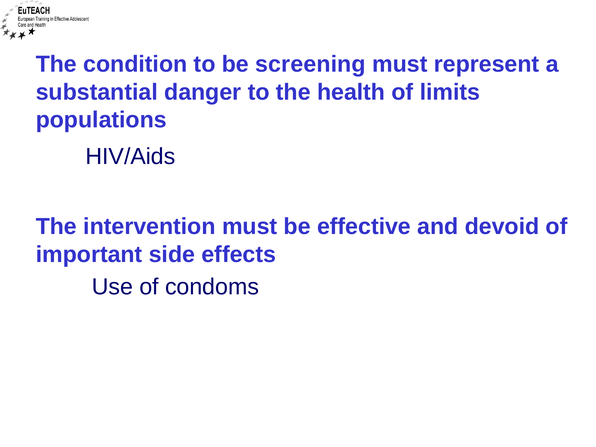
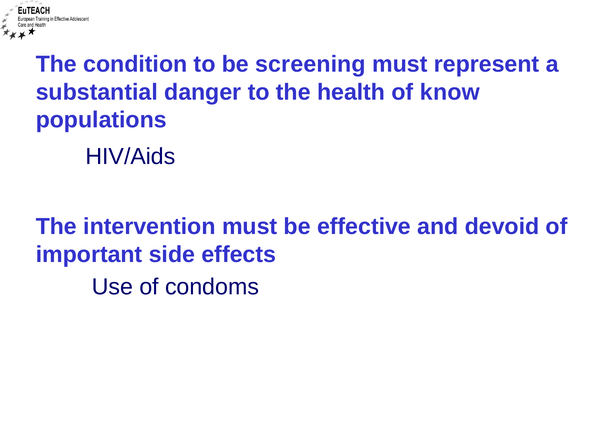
limits: limits -> know
